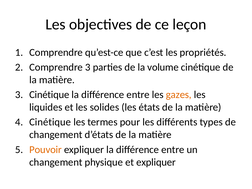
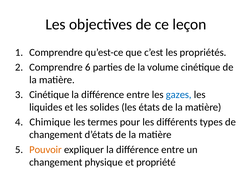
Comprendre 3: 3 -> 6
gazes colour: orange -> blue
Cinétique at (50, 122): Cinétique -> Chimique
et expliquer: expliquer -> propriété
